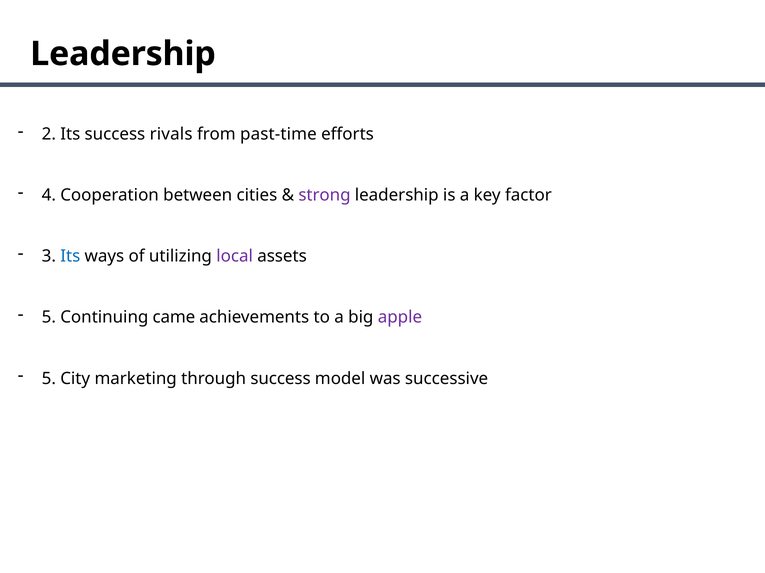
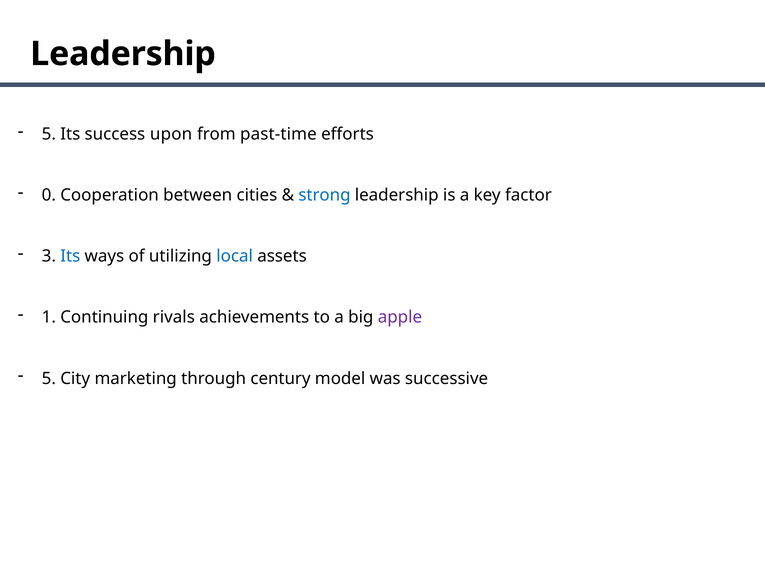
2 at (49, 134): 2 -> 5
rivals: rivals -> upon
4: 4 -> 0
strong colour: purple -> blue
local colour: purple -> blue
5 at (49, 318): 5 -> 1
came: came -> rivals
through success: success -> century
